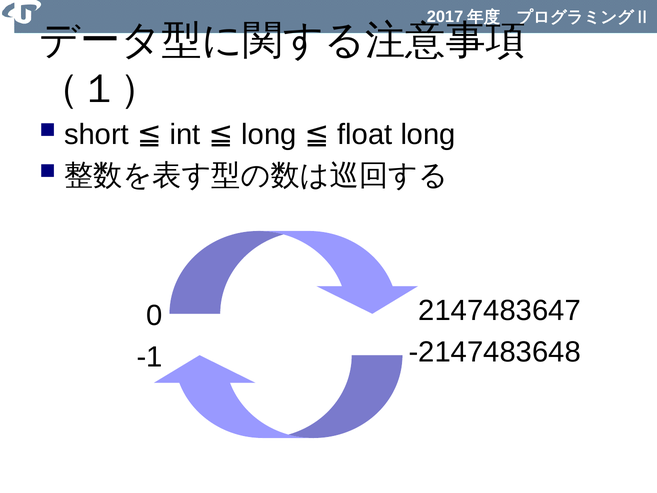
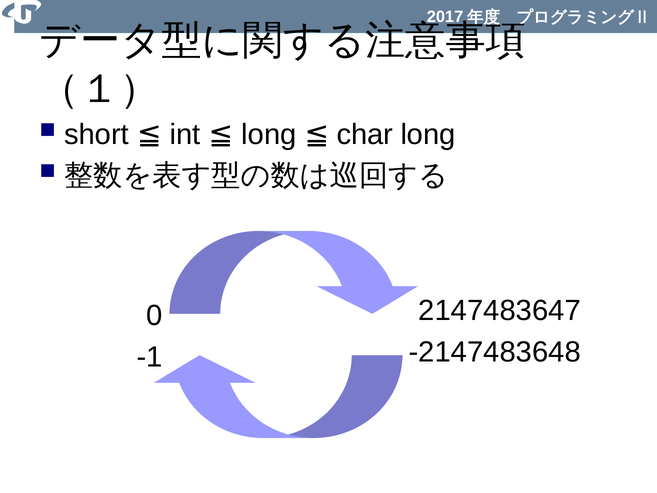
float: float -> char
